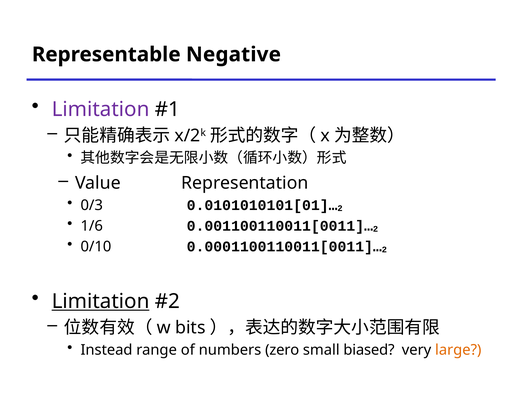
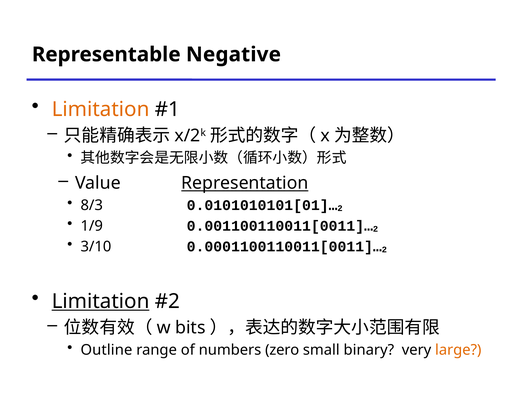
Limitation at (101, 109) colour: purple -> orange
Representation underline: none -> present
0/3: 0/3 -> 8/3
1/6: 1/6 -> 1/9
0/10: 0/10 -> 3/10
Instead: Instead -> Outline
biased: biased -> binary
